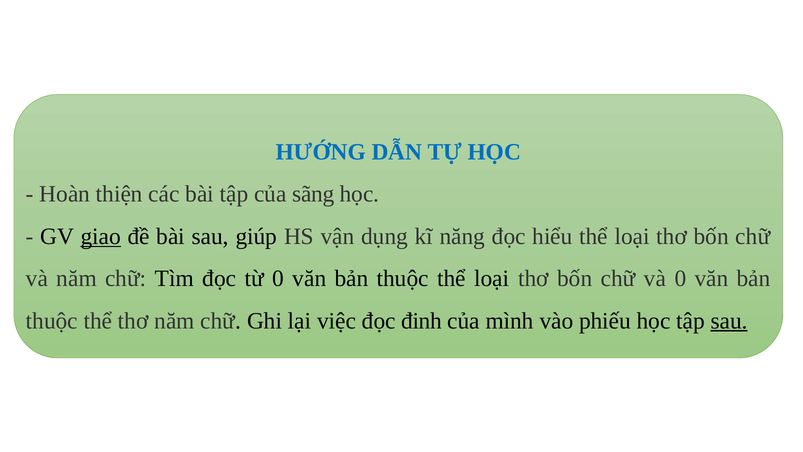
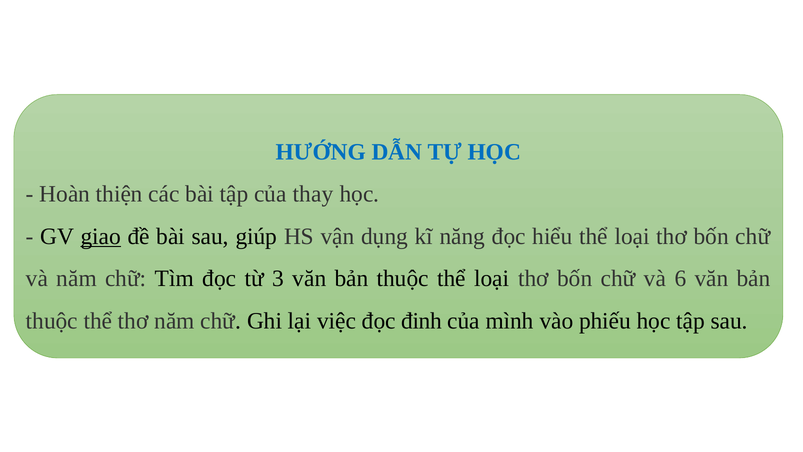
sãng: sãng -> thay
từ 0: 0 -> 3
và 0: 0 -> 6
sau at (729, 321) underline: present -> none
